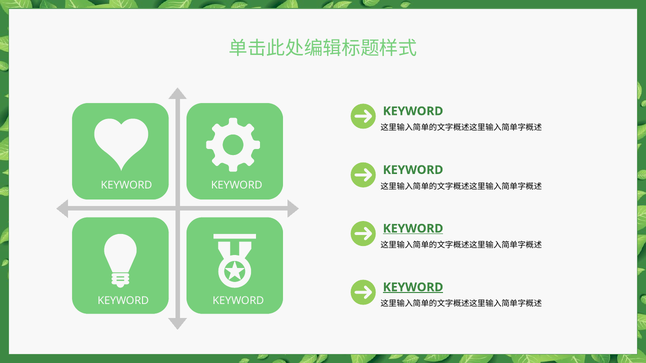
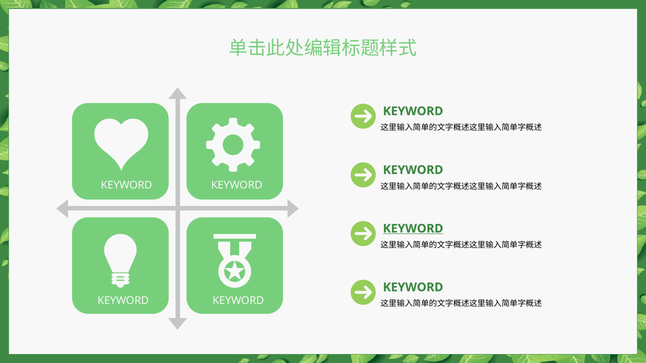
KEYWORD at (413, 288) underline: present -> none
